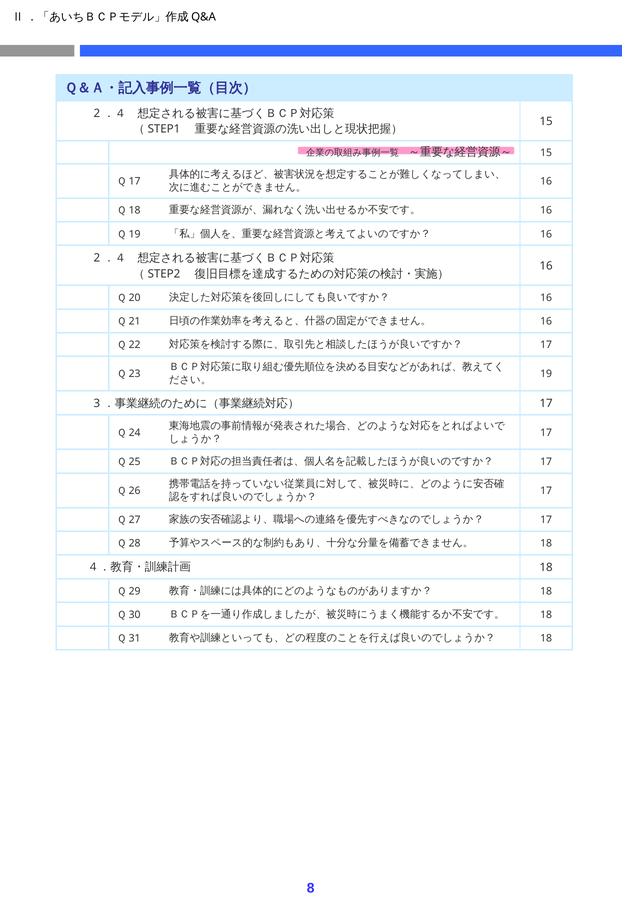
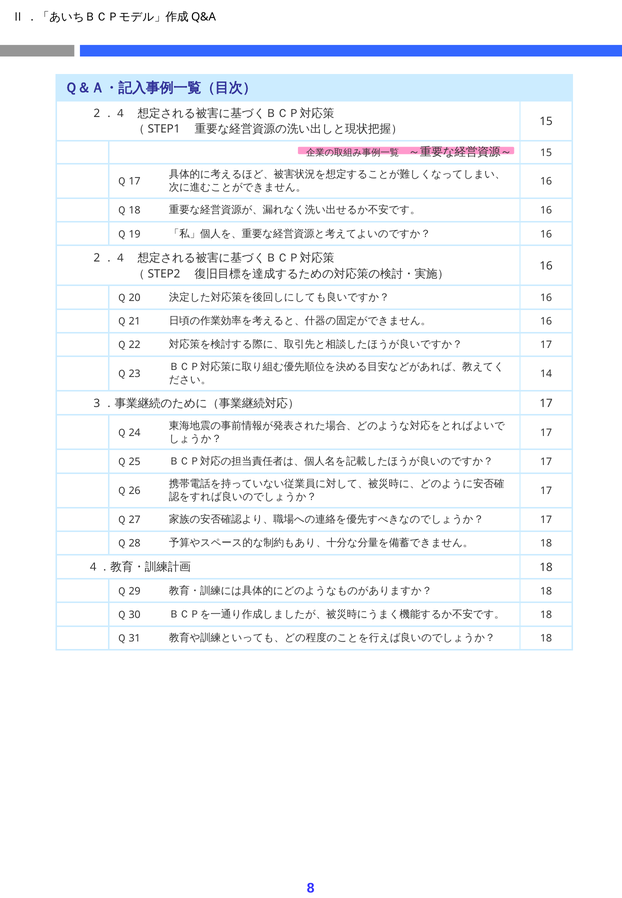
19: 19 -> 14
